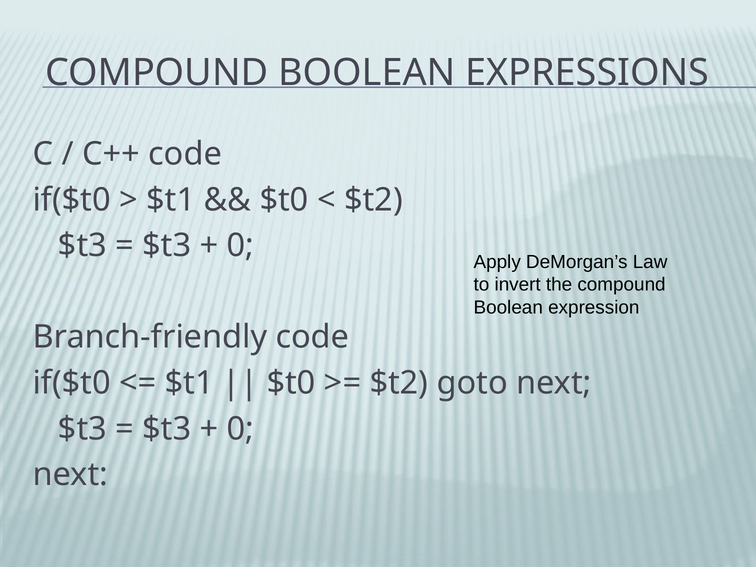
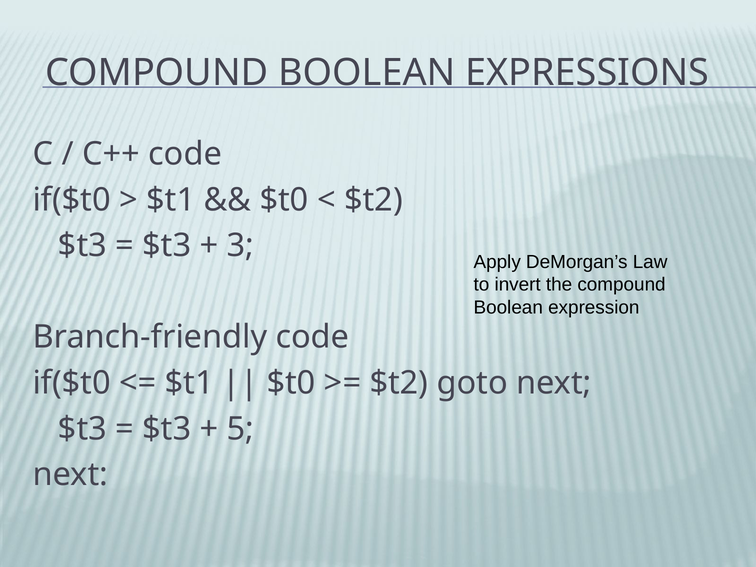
0 at (240, 246): 0 -> 3
0 at (240, 429): 0 -> 5
